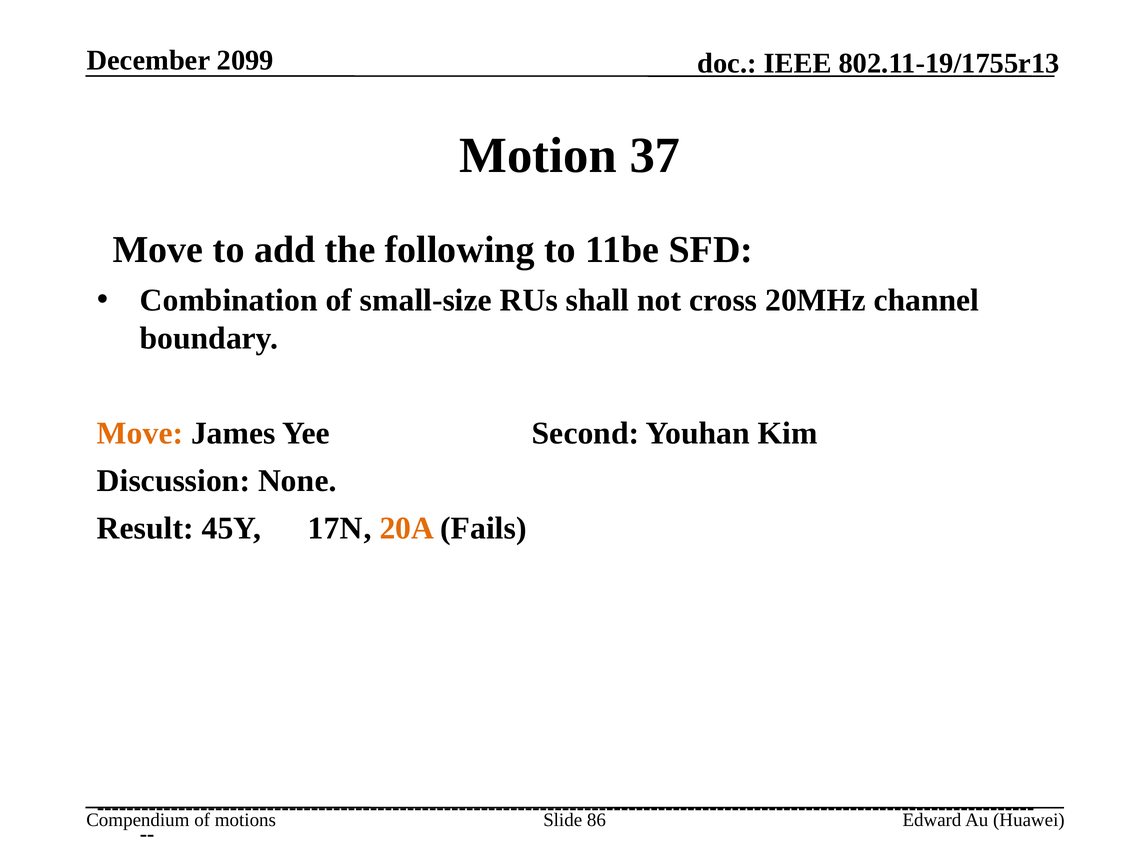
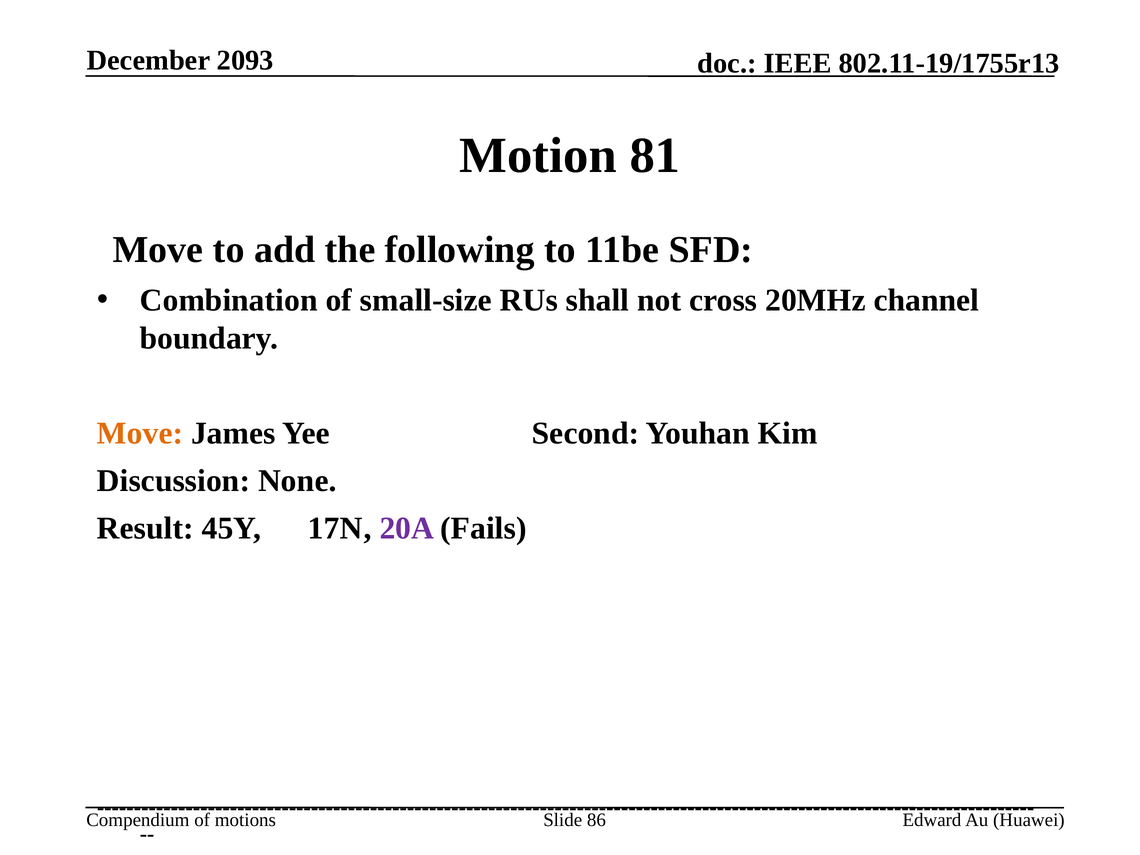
2099: 2099 -> 2093
37: 37 -> 81
20A colour: orange -> purple
